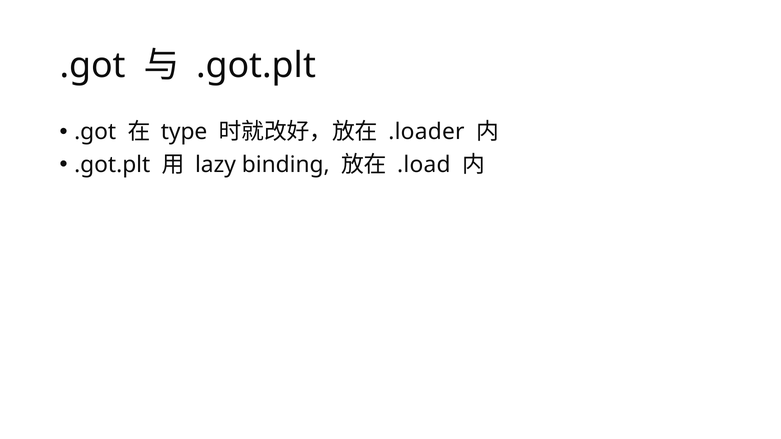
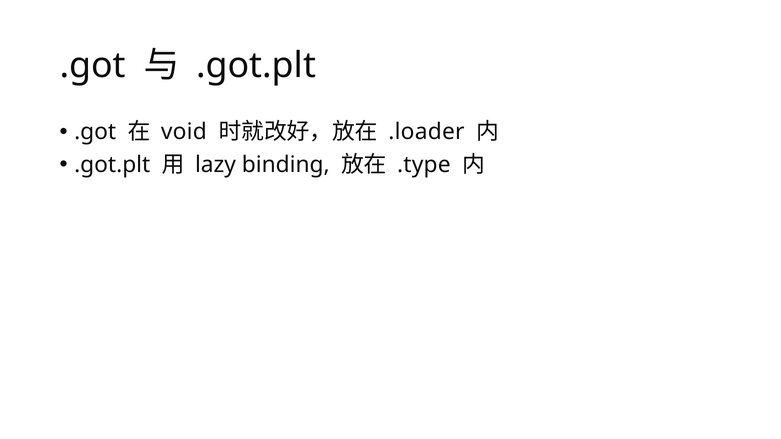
type: type -> void
.load: .load -> .type
